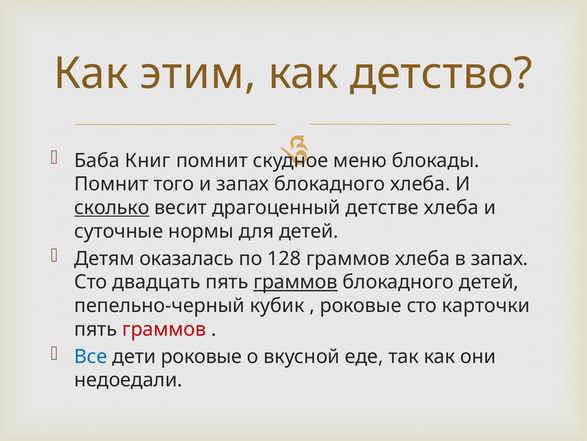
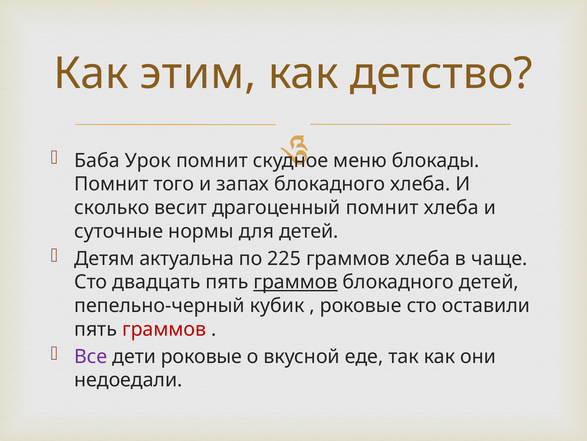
Книг: Книг -> Урок
сколько underline: present -> none
драгоценный детстве: детстве -> помнит
оказалась: оказалась -> актуальна
128: 128 -> 225
в запах: запах -> чаще
карточки: карточки -> оставили
Все colour: blue -> purple
